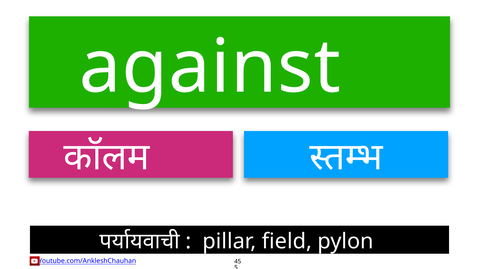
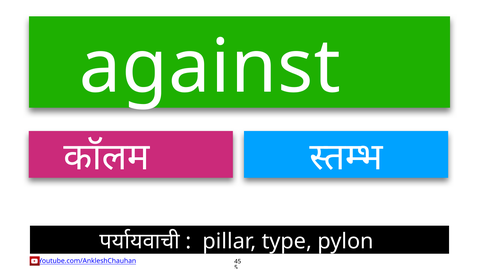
field: field -> type
